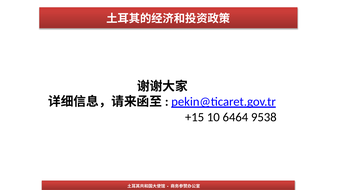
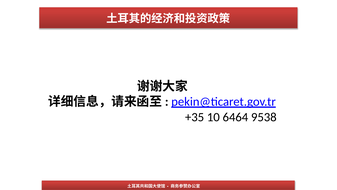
+15: +15 -> +35
